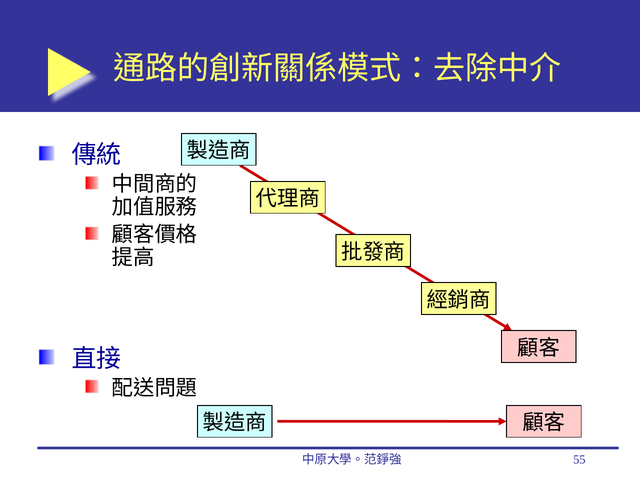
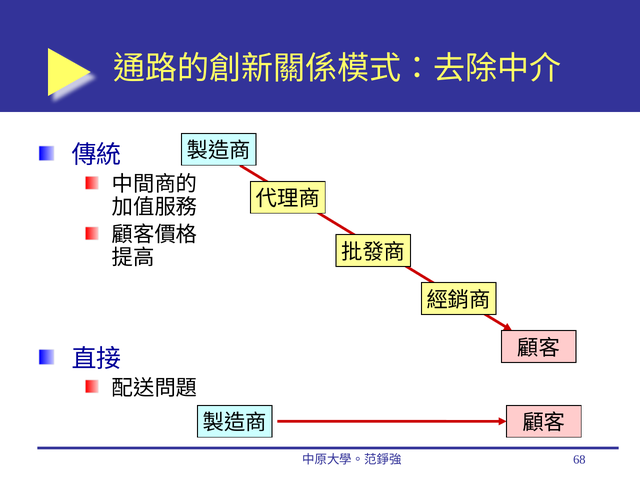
55: 55 -> 68
